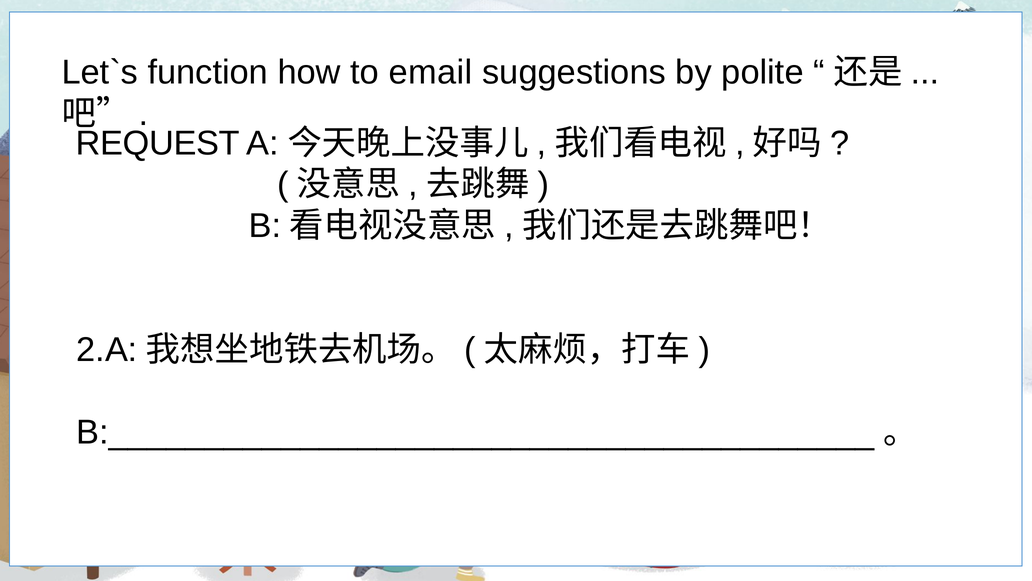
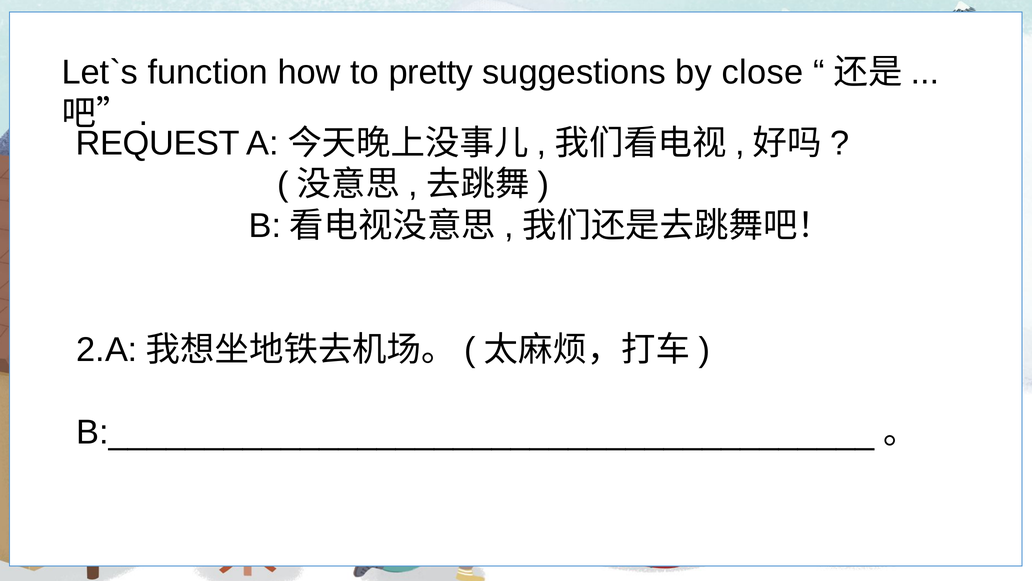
email: email -> pretty
polite: polite -> close
